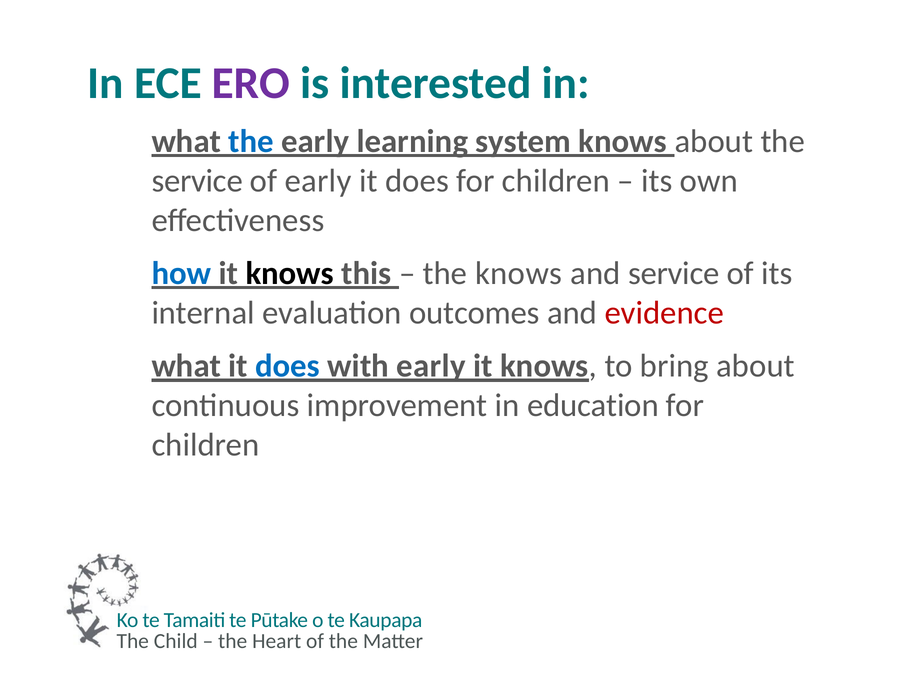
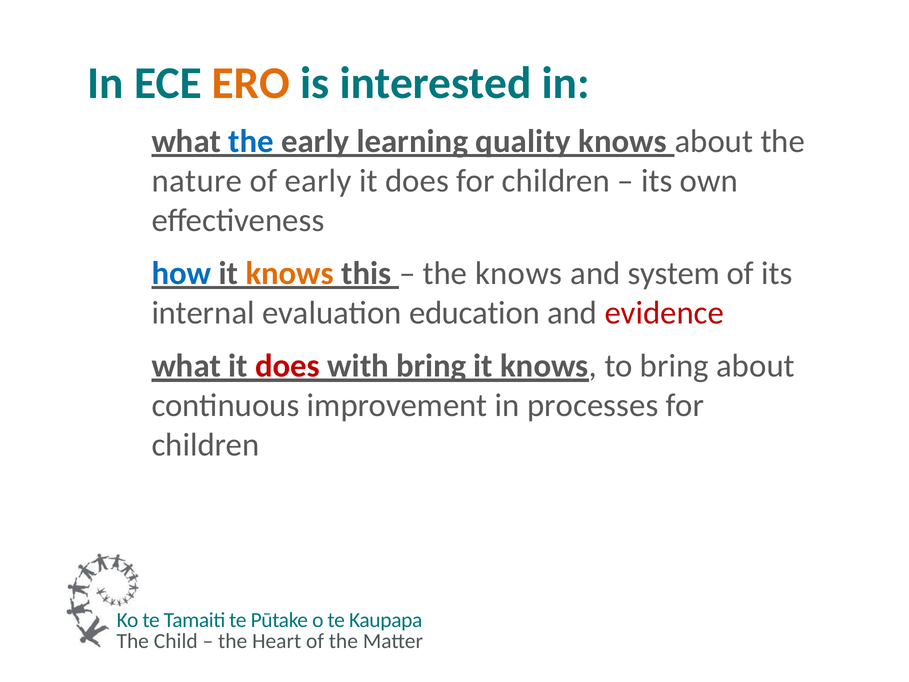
ERO colour: purple -> orange
system: system -> quality
service at (197, 181): service -> nature
knows at (290, 273) colour: black -> orange
and service: service -> system
outcomes: outcomes -> education
does at (288, 366) colour: blue -> red
with early: early -> bring
education: education -> processes
